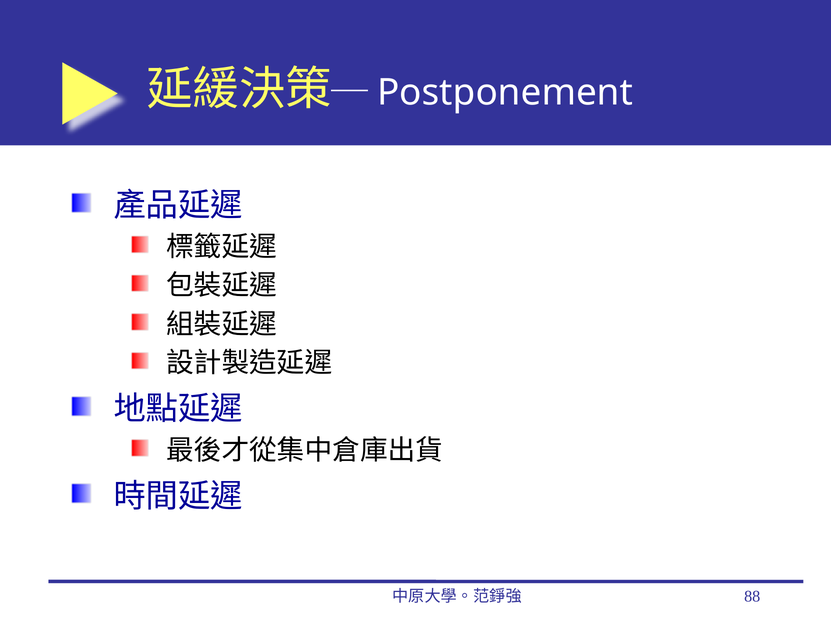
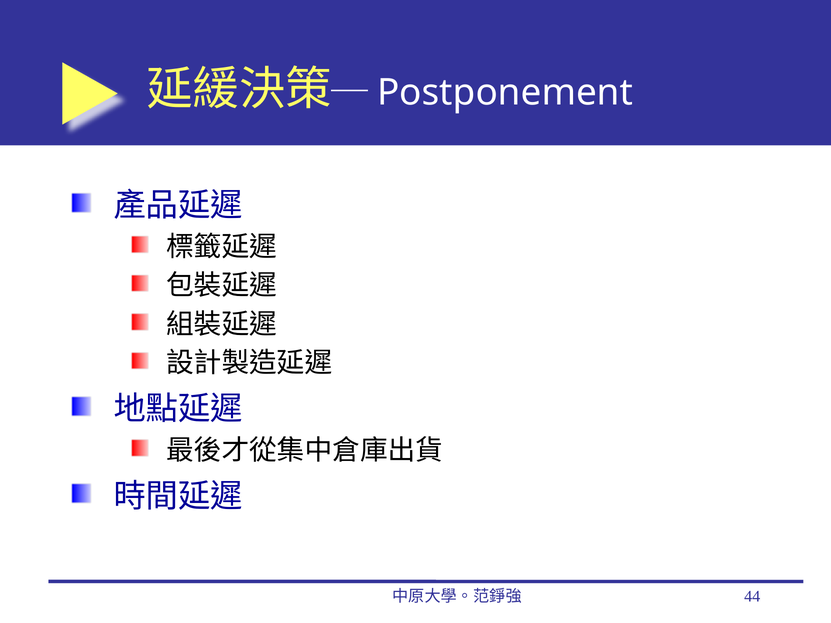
88: 88 -> 44
